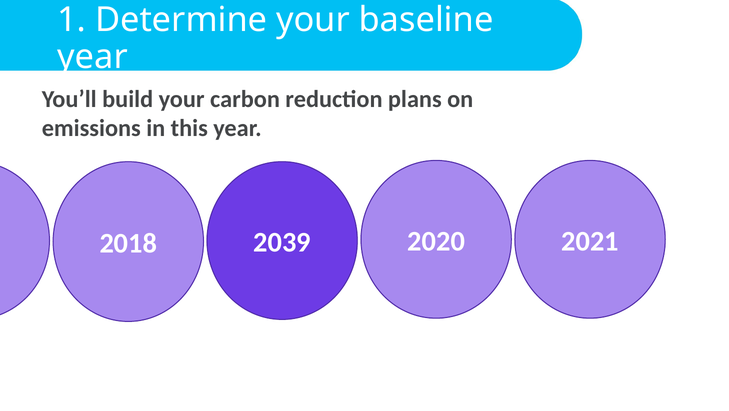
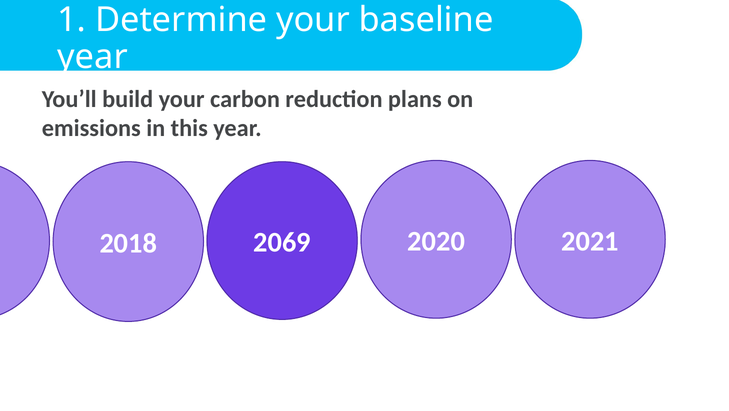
2039: 2039 -> 2069
